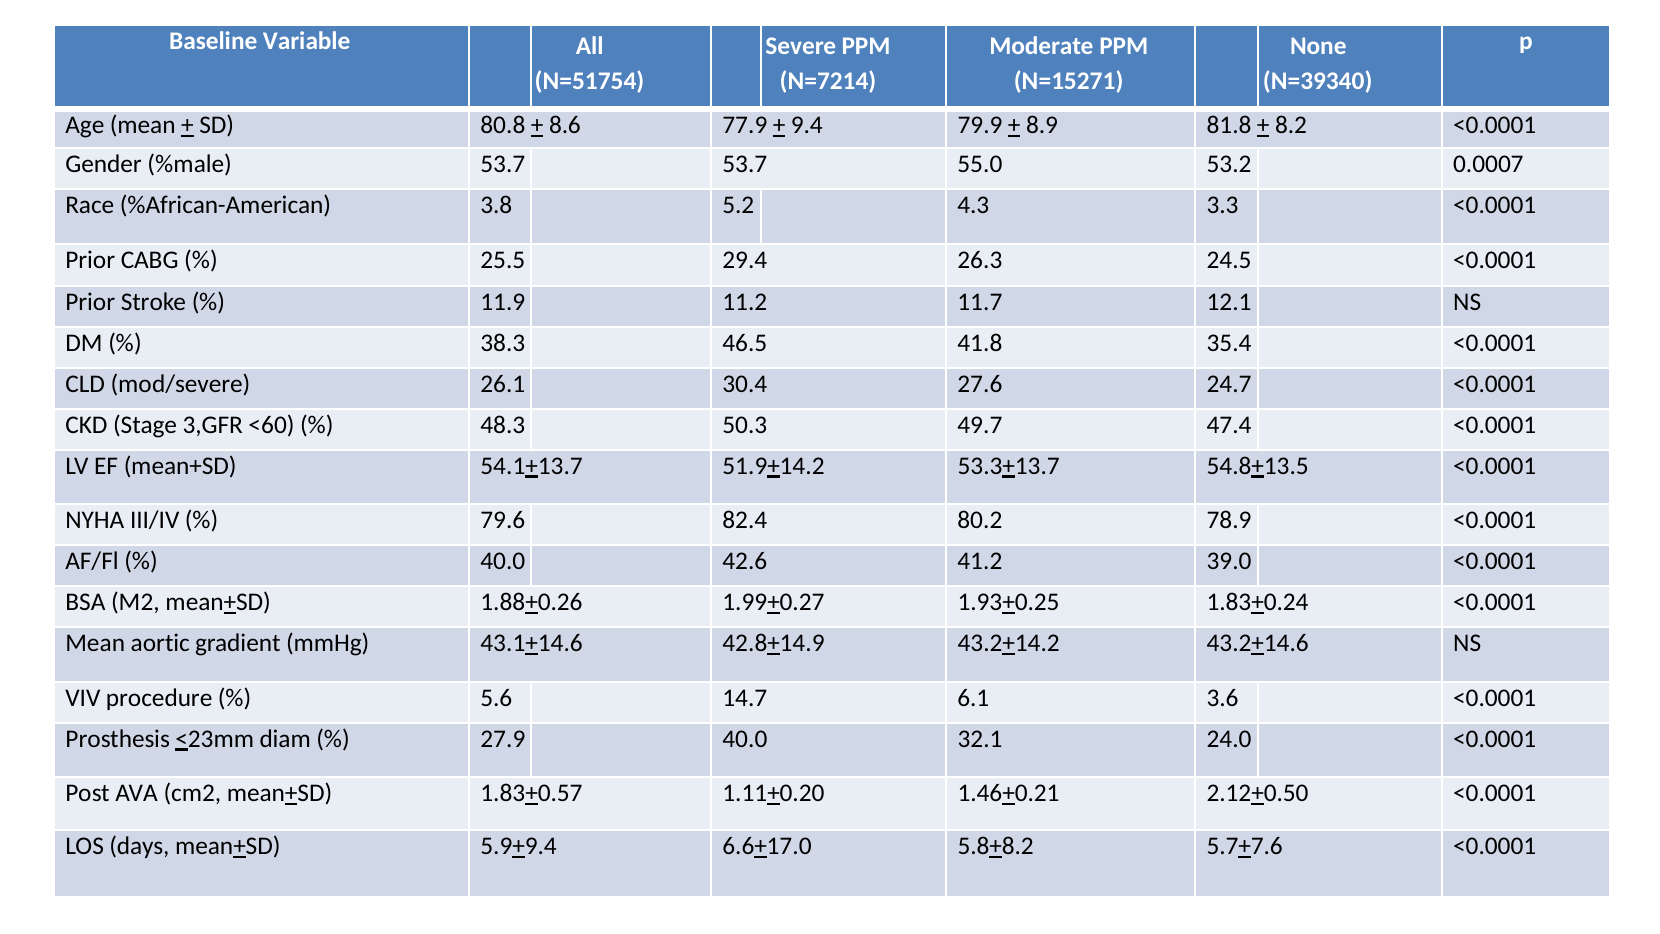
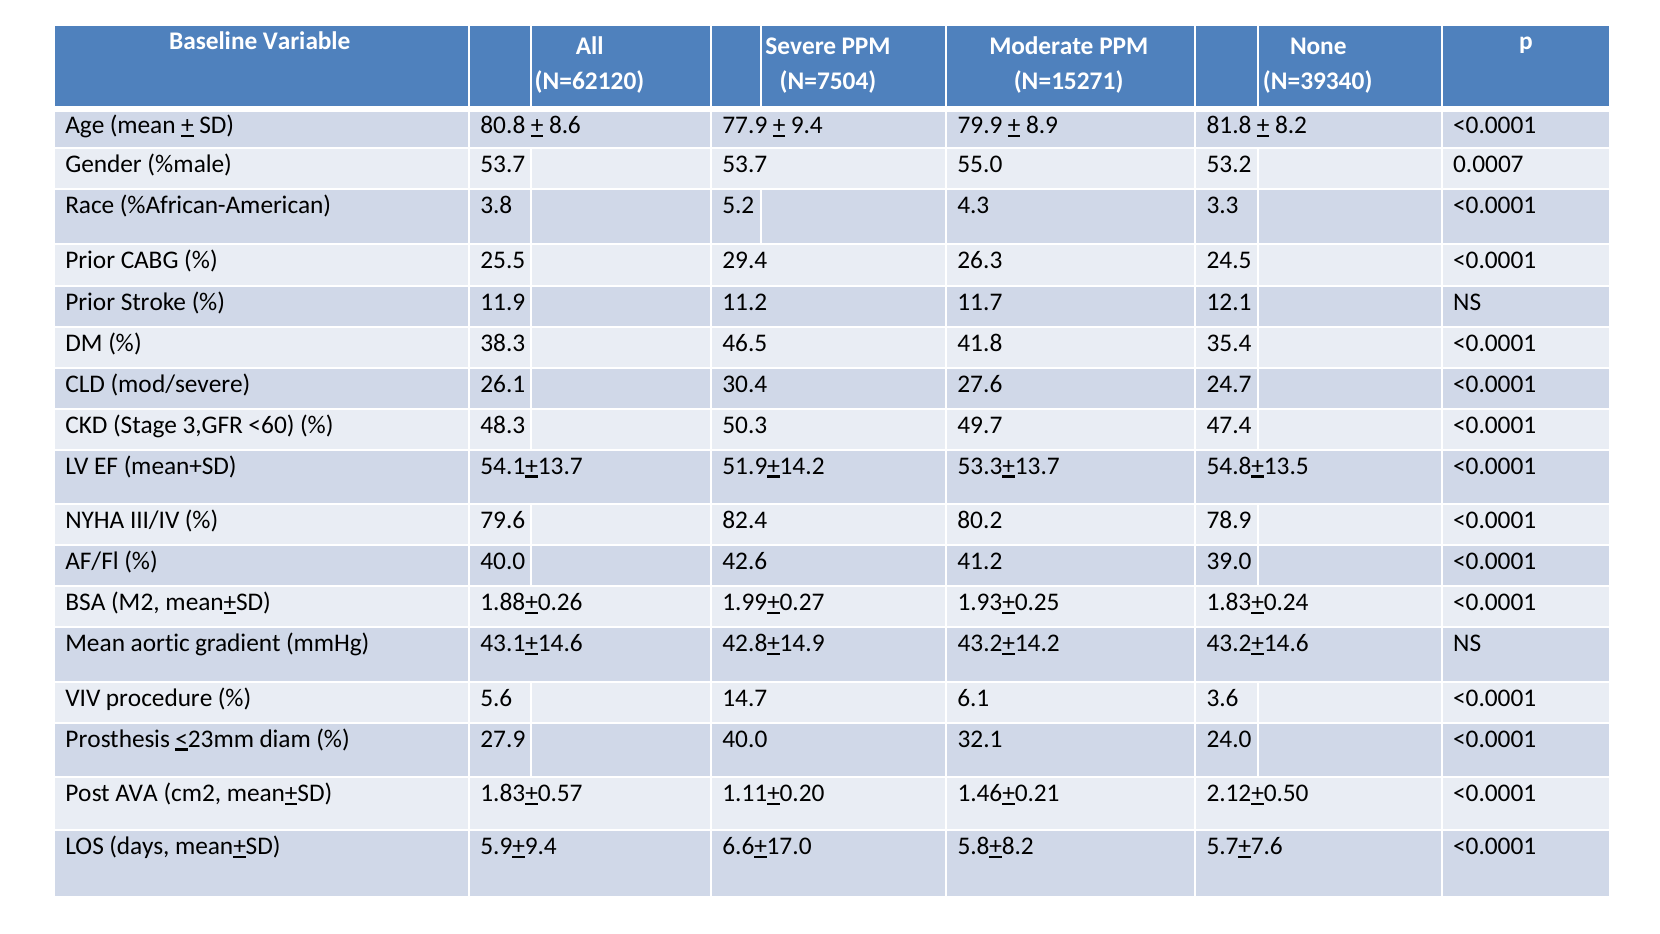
N=51754: N=51754 -> N=62120
N=7214: N=7214 -> N=7504
